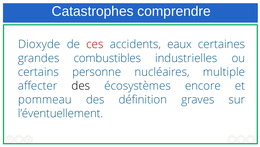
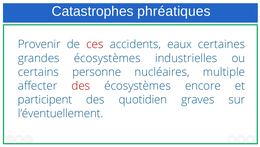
comprendre: comprendre -> phréatiques
Dioxyde: Dioxyde -> Provenir
grandes combustibles: combustibles -> écosystèmes
des at (81, 85) colour: black -> red
pommeau: pommeau -> participent
définition: définition -> quotidien
